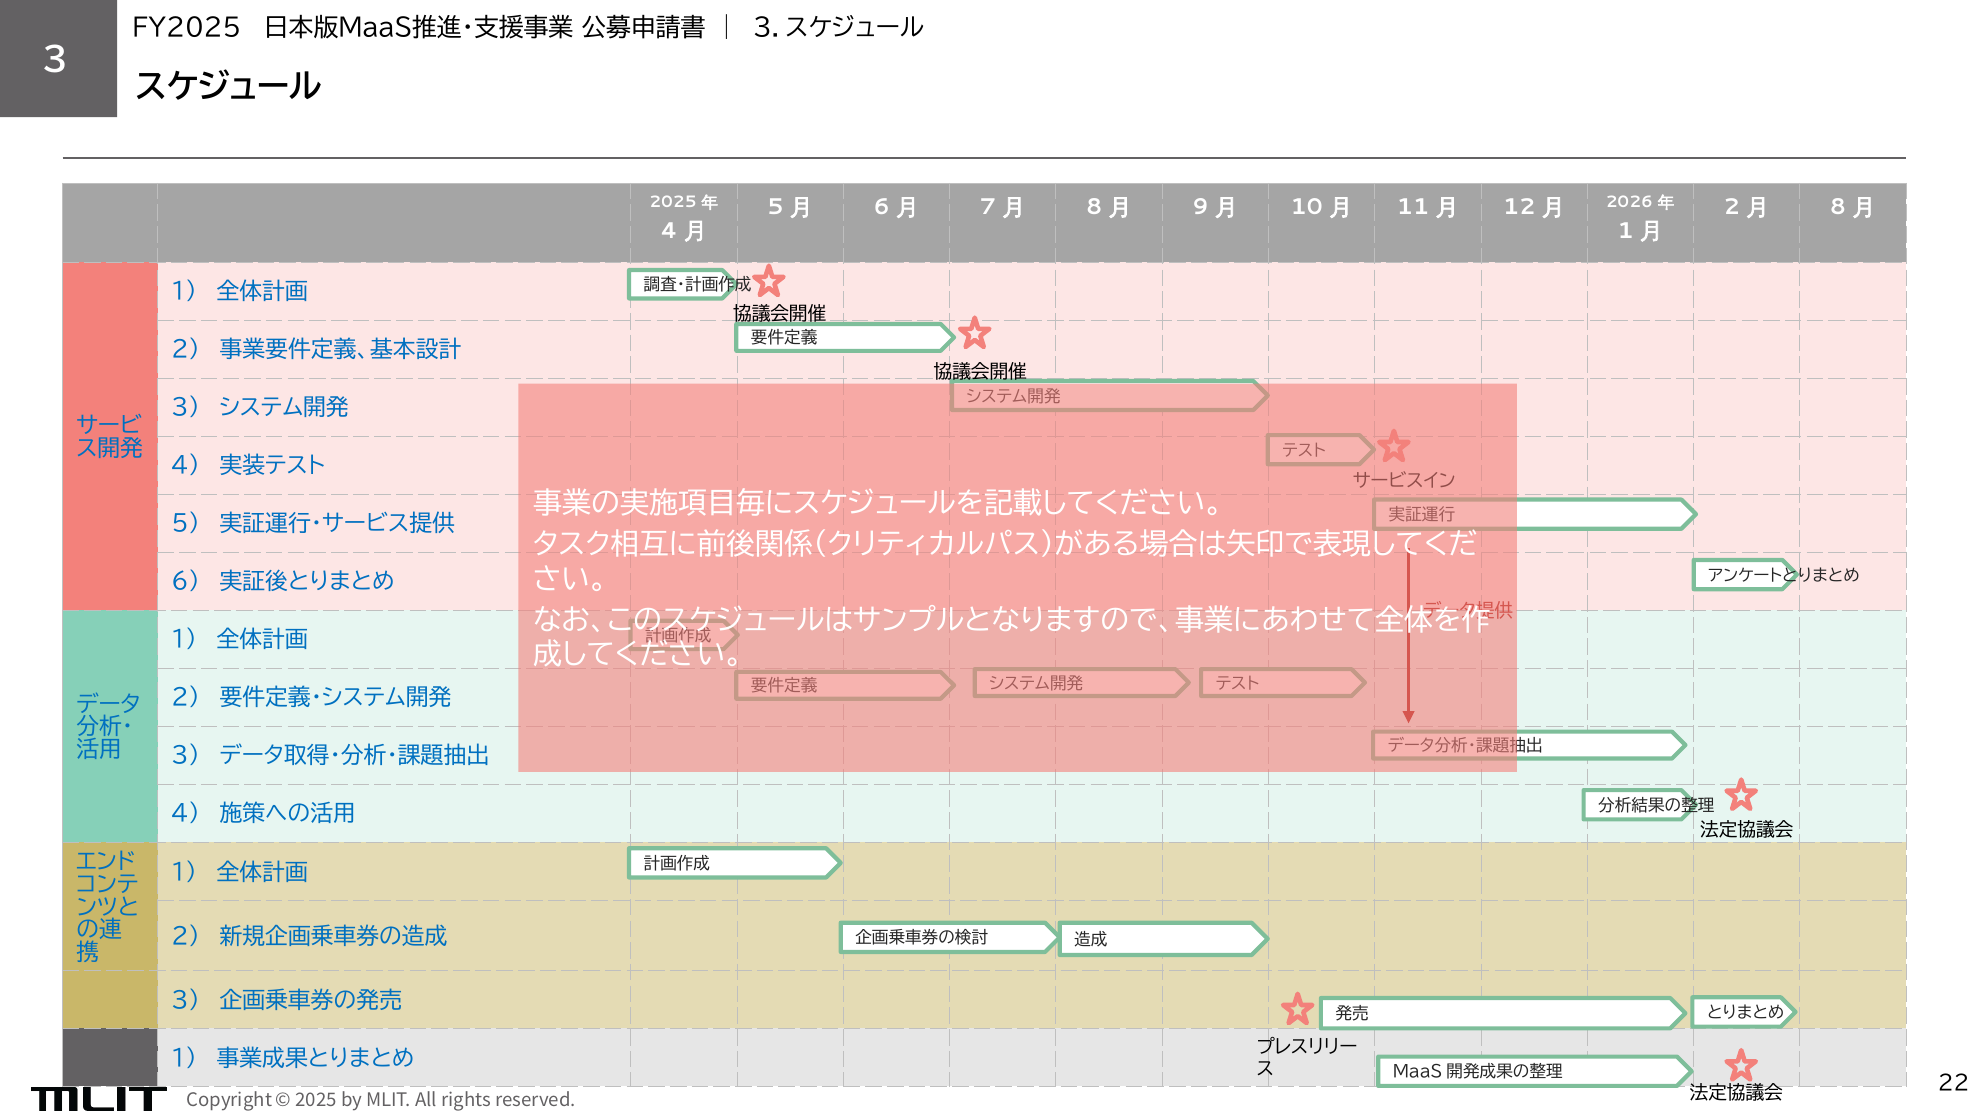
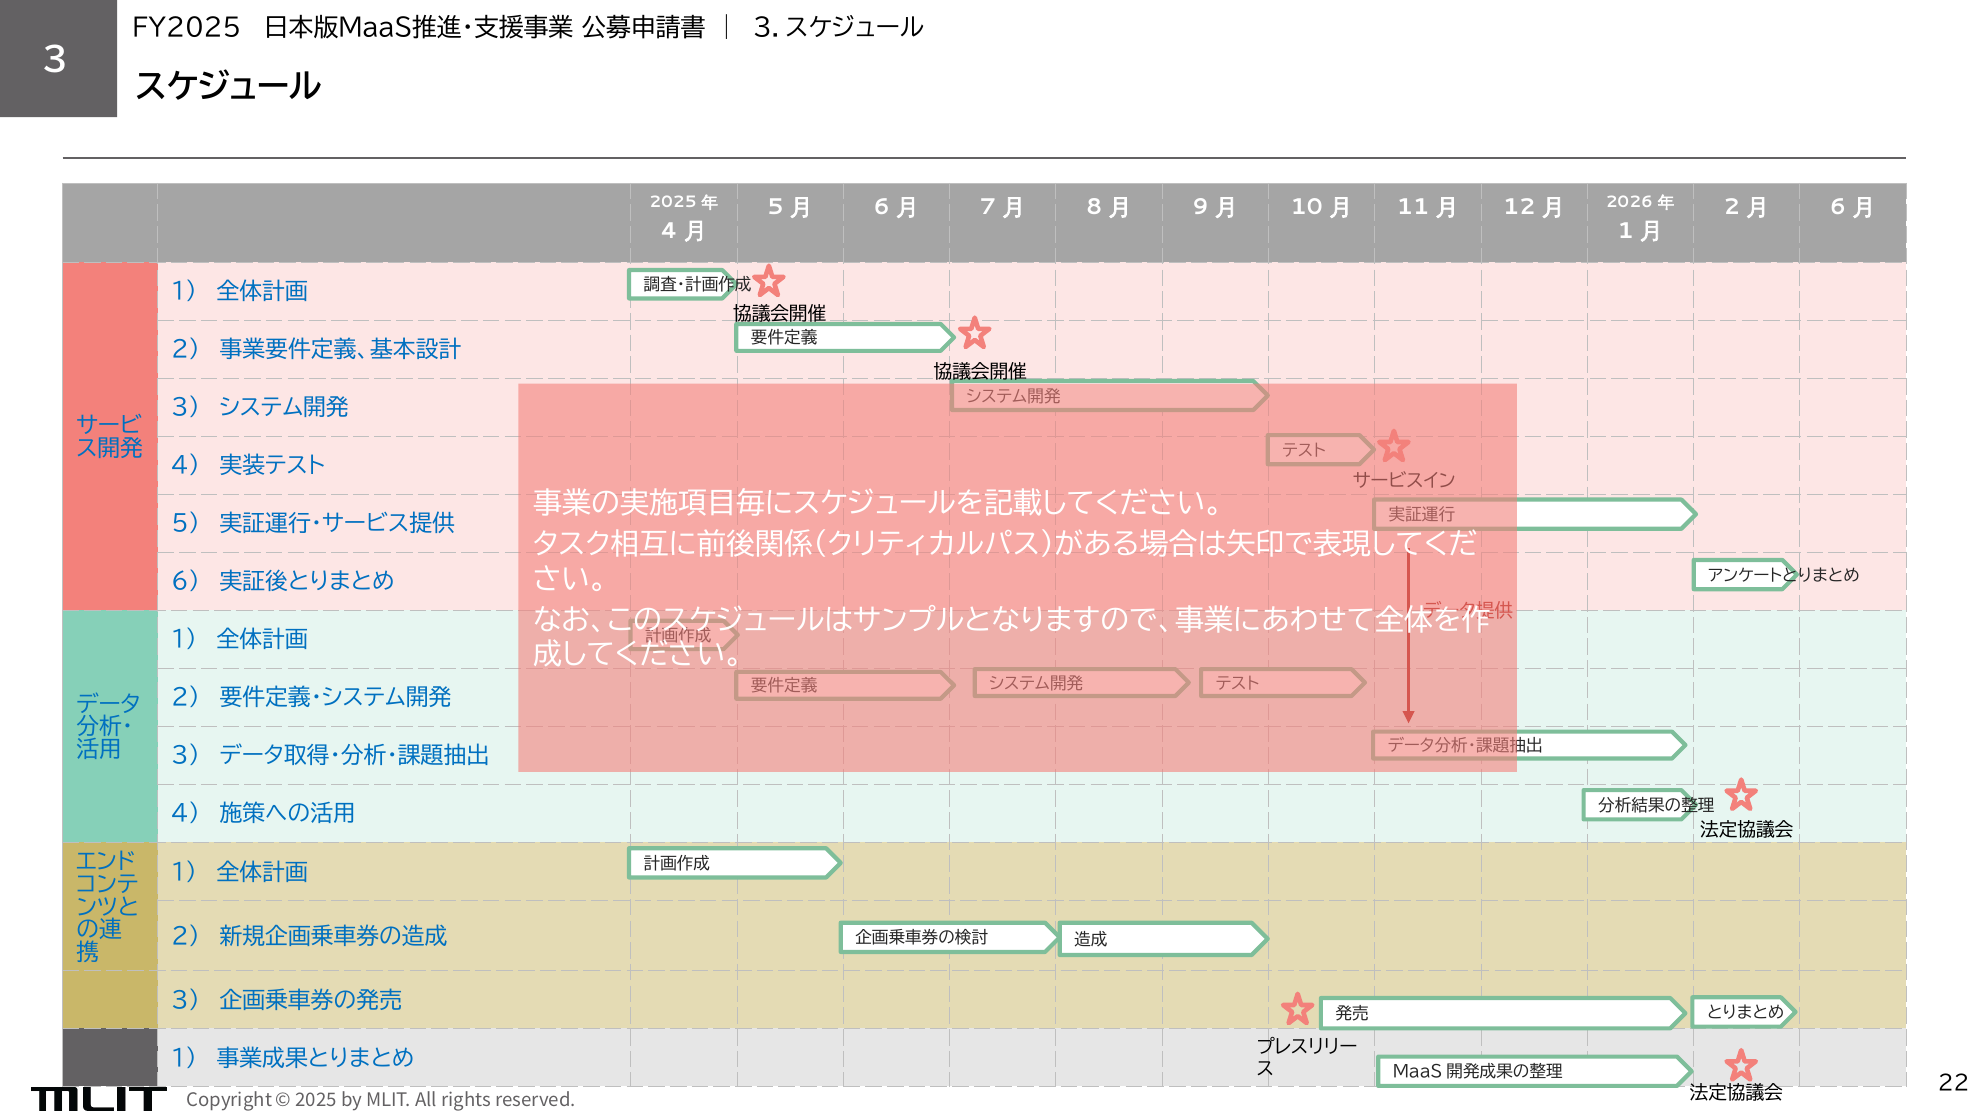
8 at (1838, 207): 8 -> 6
